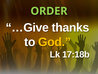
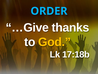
ORDER colour: light green -> light blue
